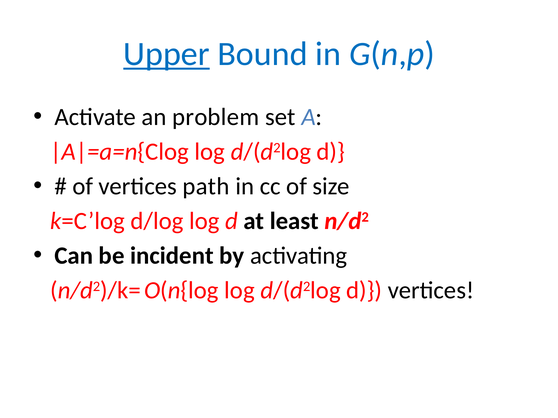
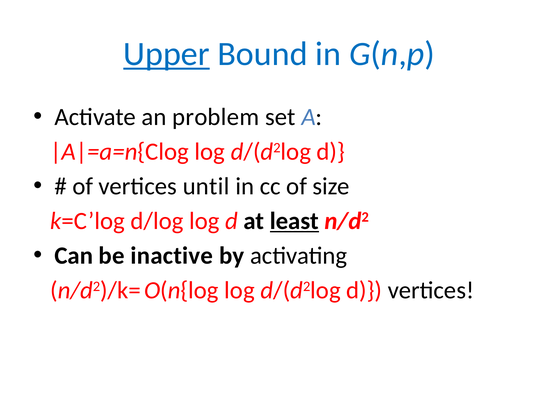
path: path -> until
least underline: none -> present
incident: incident -> inactive
